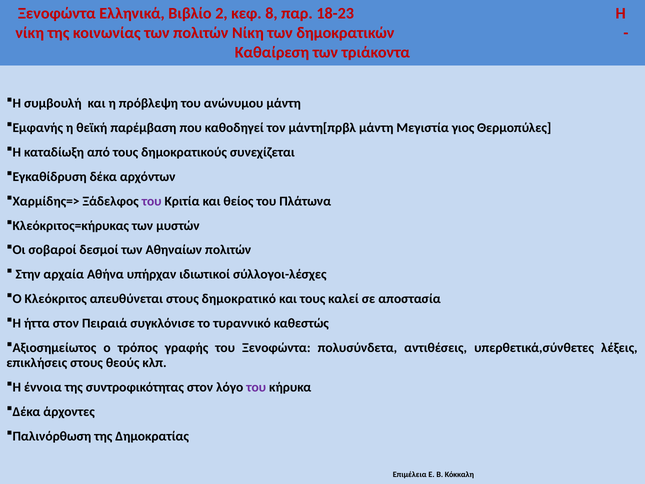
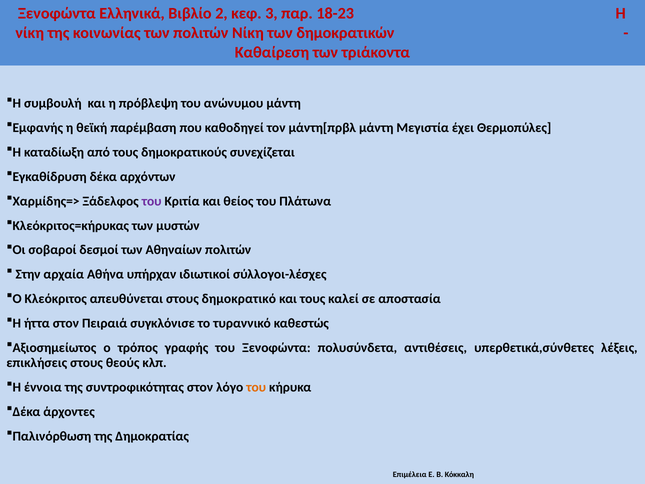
8: 8 -> 3
γιος: γιος -> έχει
του at (256, 387) colour: purple -> orange
